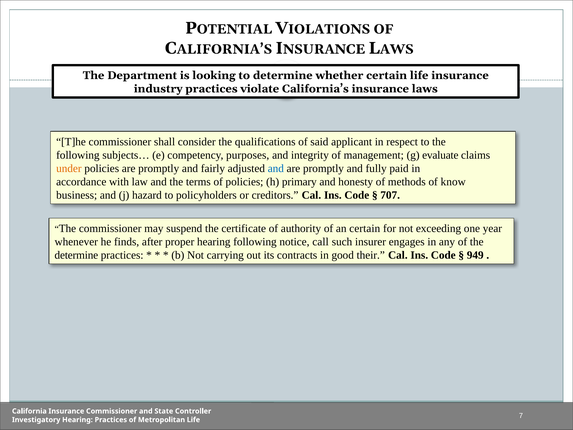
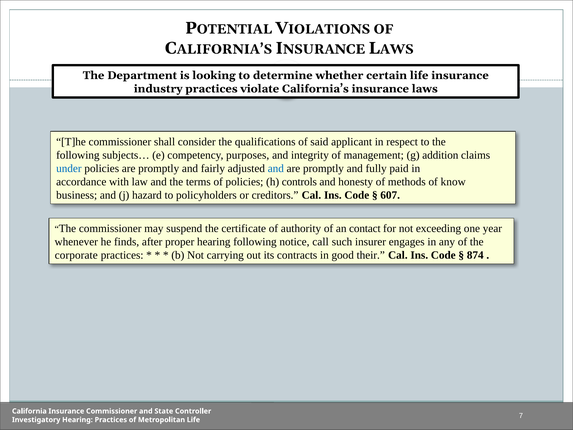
evaluate: evaluate -> addition
under colour: orange -> blue
primary: primary -> controls
707: 707 -> 607
an certain: certain -> contact
determine at (76, 255): determine -> corporate
949: 949 -> 874
